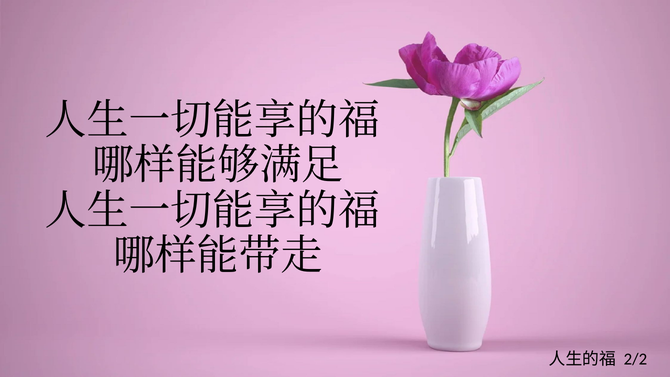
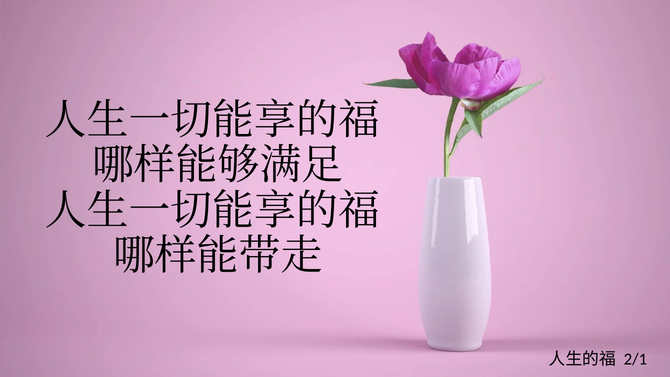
2/2: 2/2 -> 2/1
